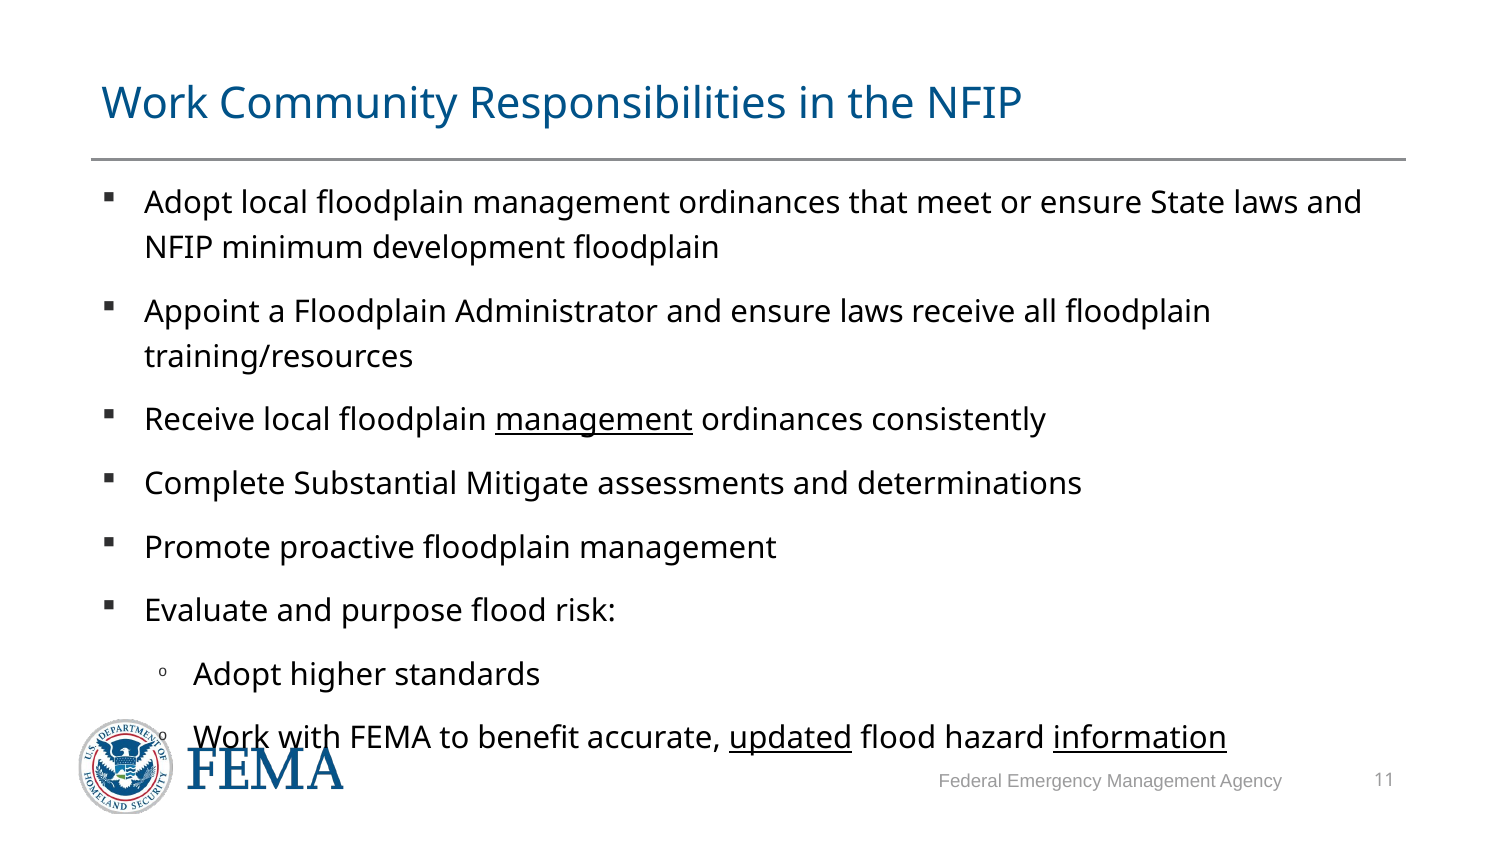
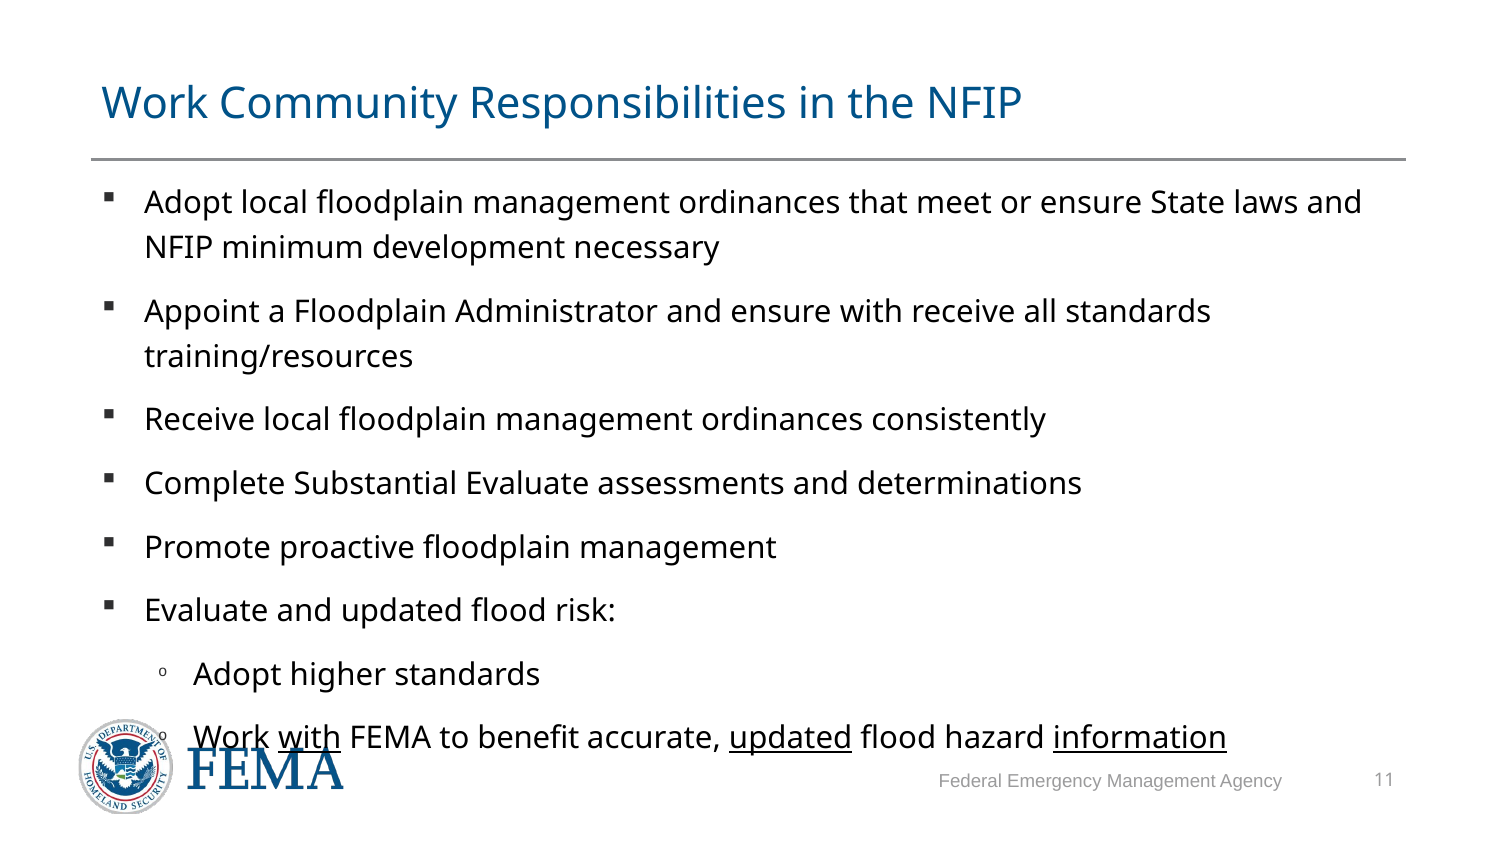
development floodplain: floodplain -> necessary
ensure laws: laws -> with
all floodplain: floodplain -> standards
management at (594, 421) underline: present -> none
Substantial Mitigate: Mitigate -> Evaluate
and purpose: purpose -> updated
with at (310, 739) underline: none -> present
